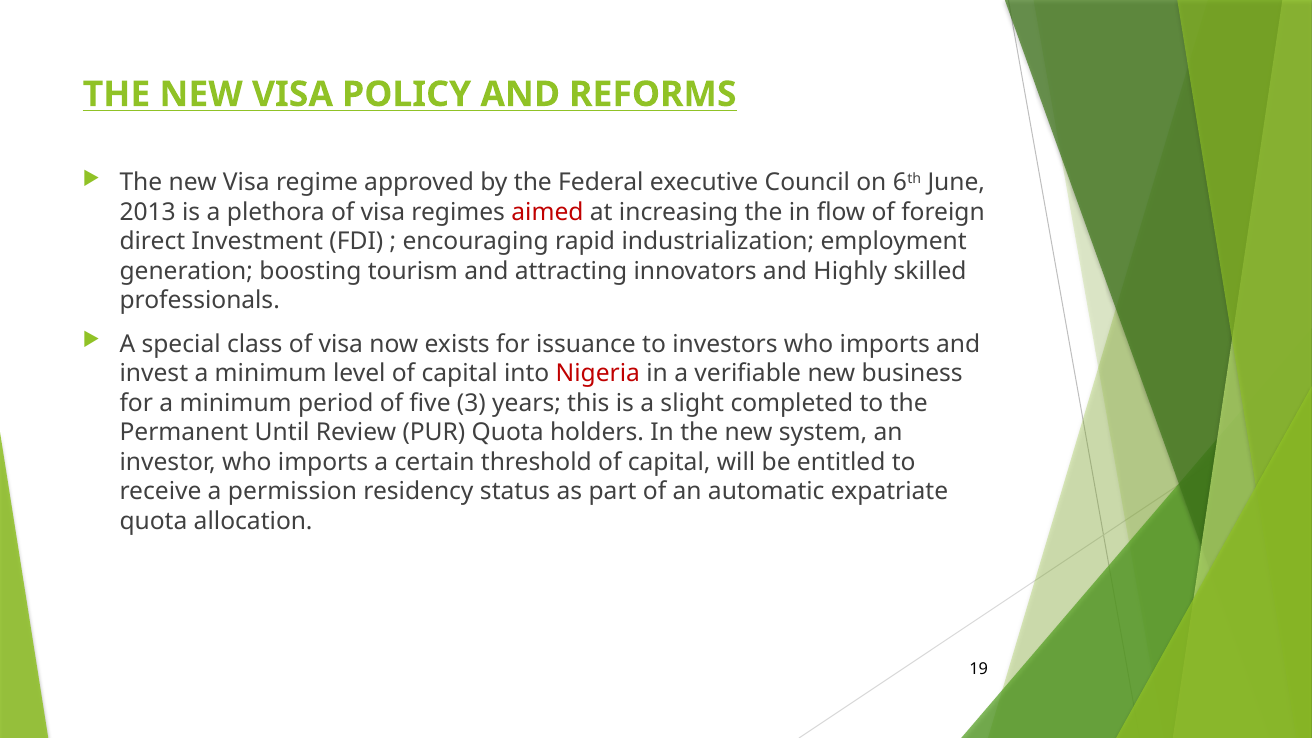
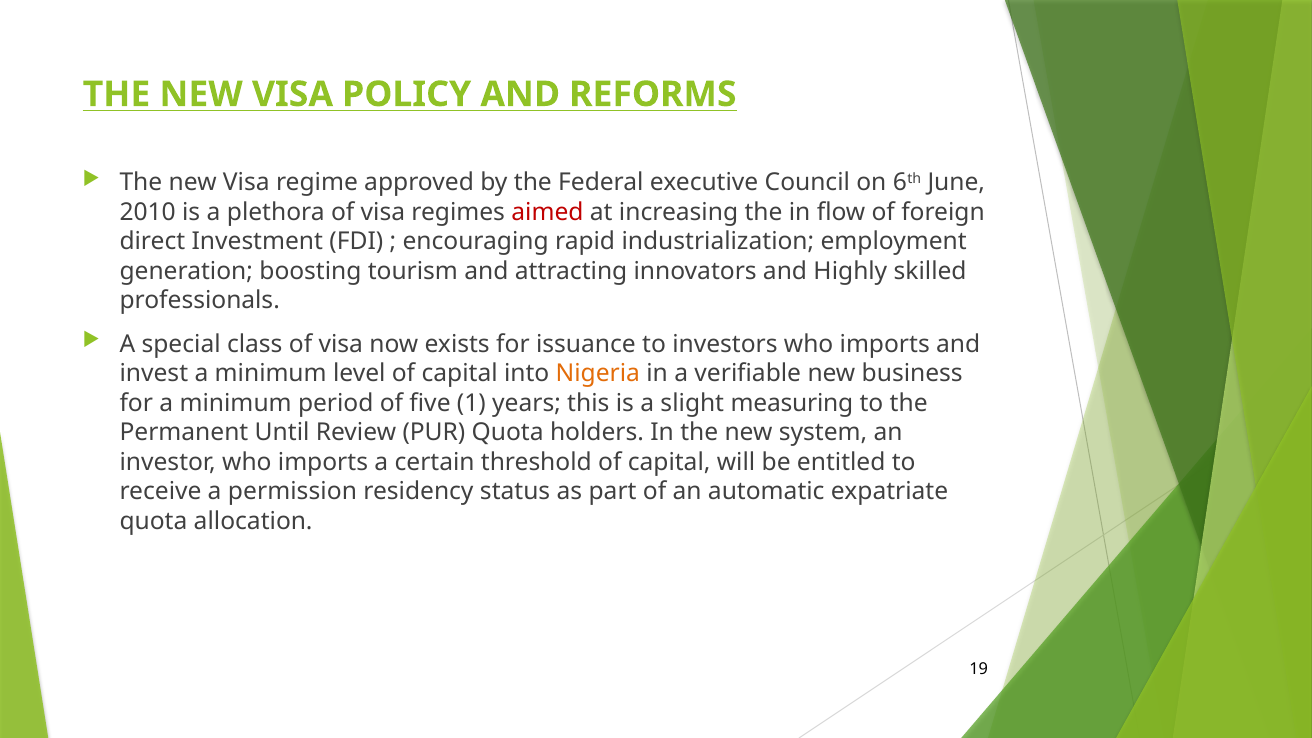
2013: 2013 -> 2010
Nigeria colour: red -> orange
3: 3 -> 1
completed: completed -> measuring
